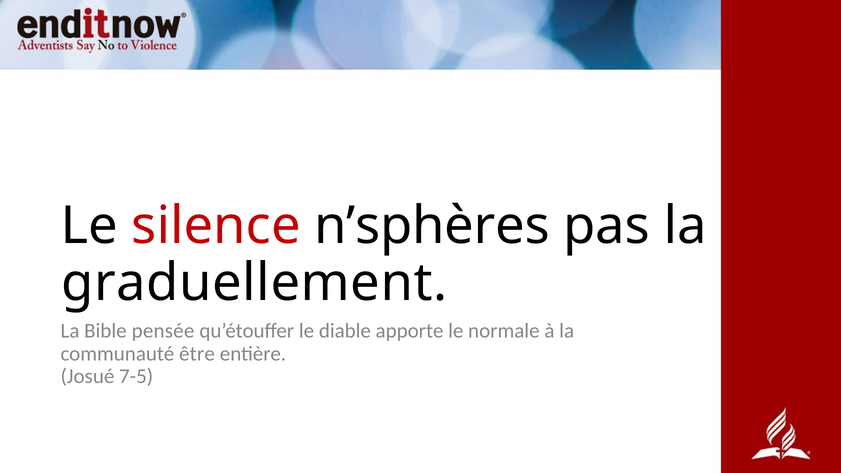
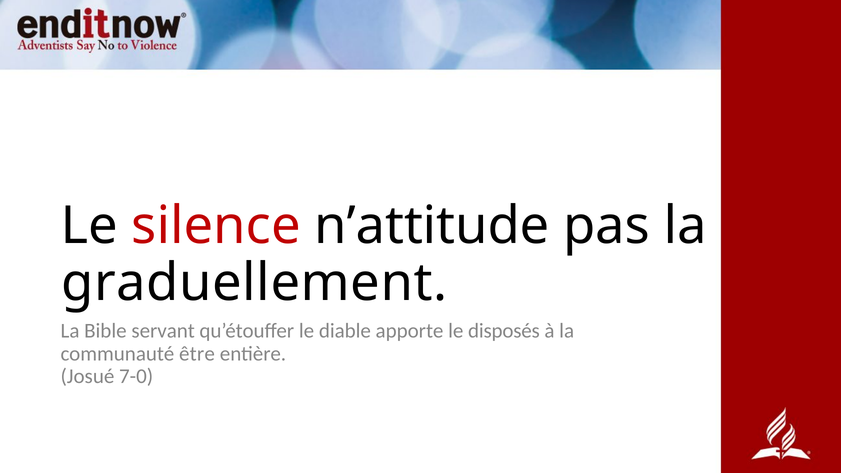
n’sphères: n’sphères -> n’attitude
pensée: pensée -> servant
normale: normale -> disposés
7-5: 7-5 -> 7-0
